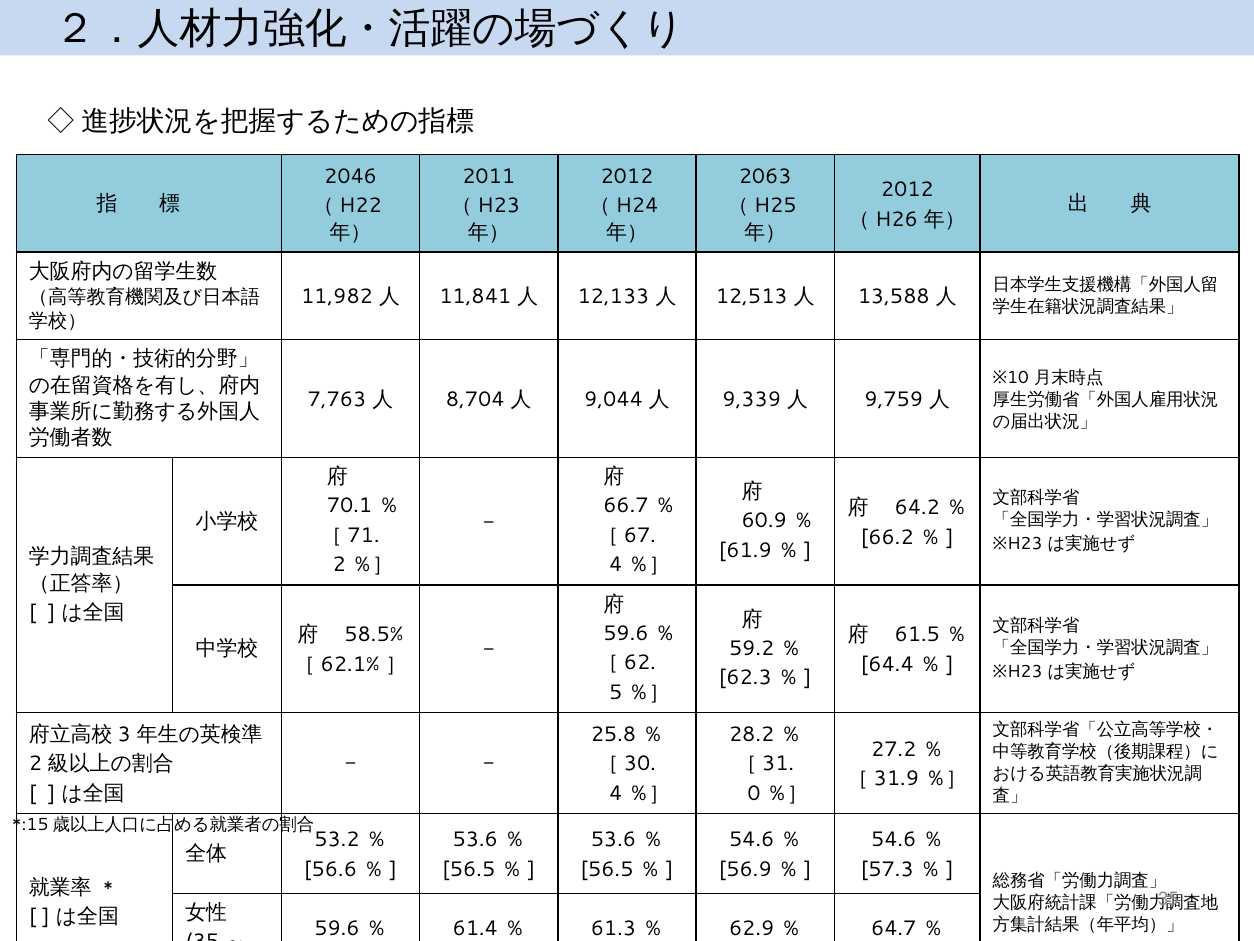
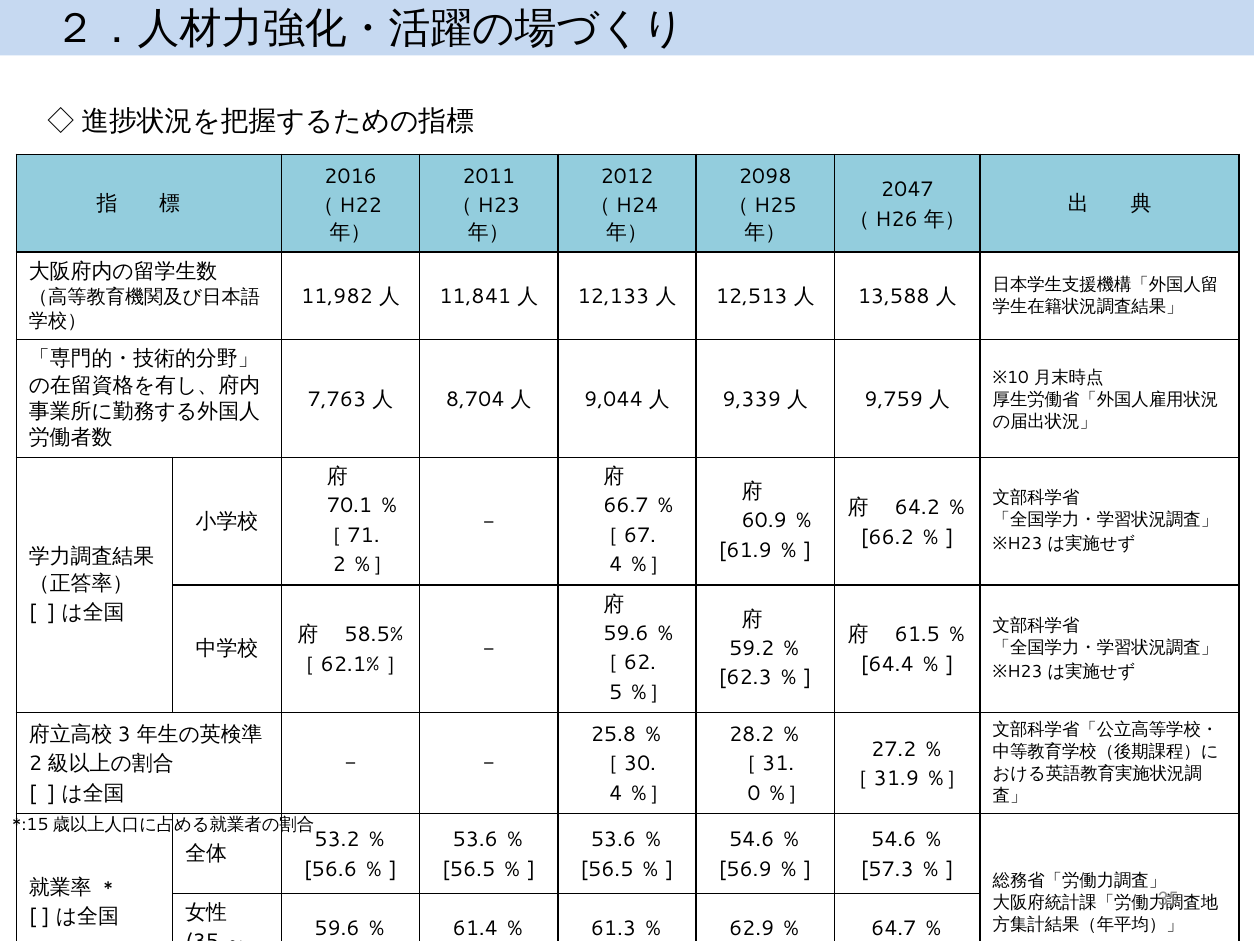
2046: 2046 -> 2016
2063: 2063 -> 2098
2012 at (907, 190): 2012 -> 2047
